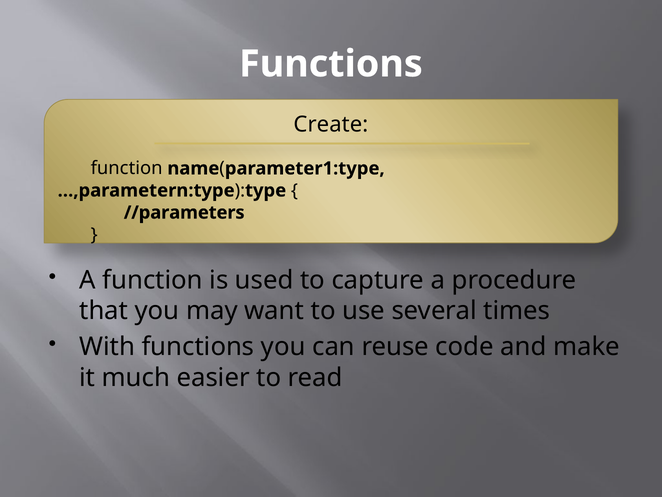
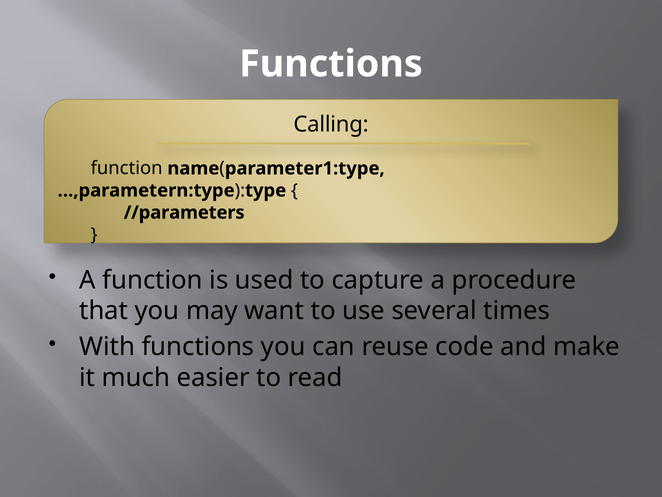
Create: Create -> Calling
